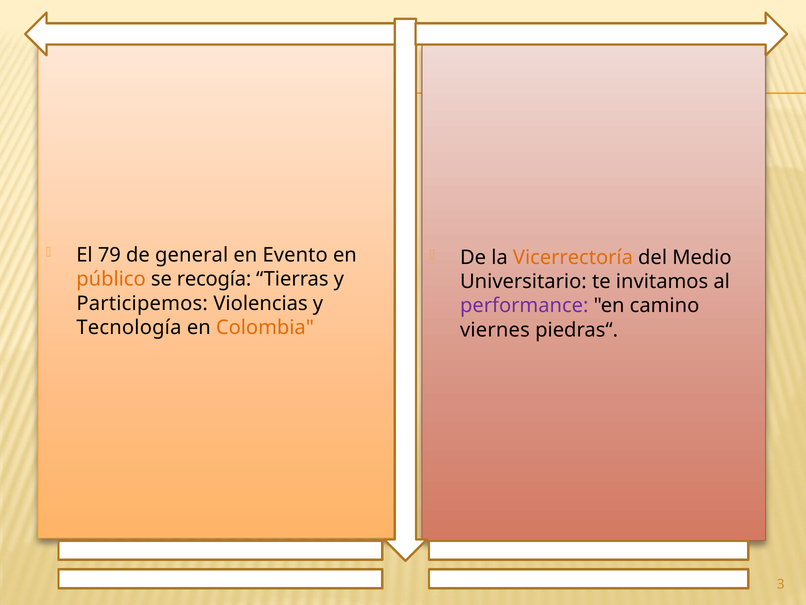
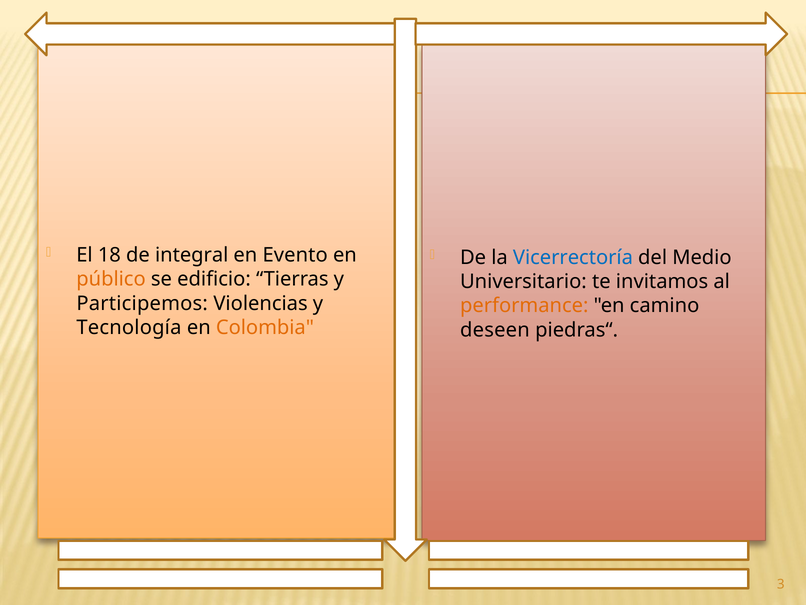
79: 79 -> 18
general: general -> integral
Vicerrectoría colour: orange -> blue
recogía: recogía -> edificio
performance colour: purple -> orange
viernes: viernes -> deseen
